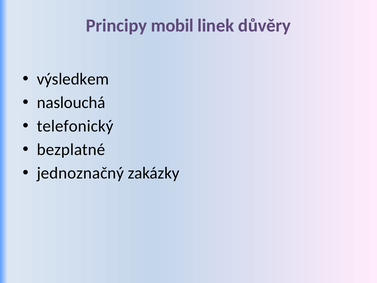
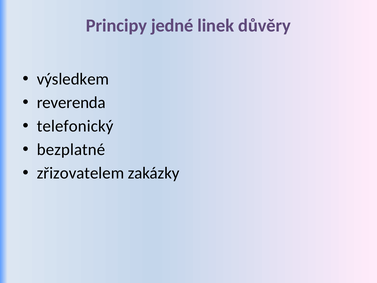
mobil: mobil -> jedné
naslouchá: naslouchá -> reverenda
jednoznačný: jednoznačný -> zřizovatelem
